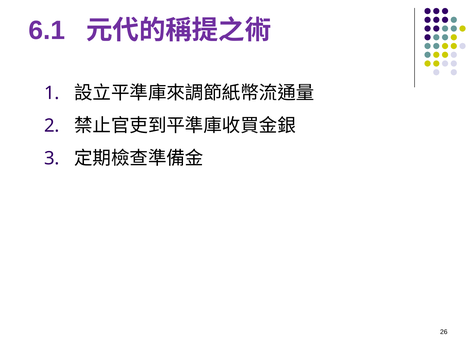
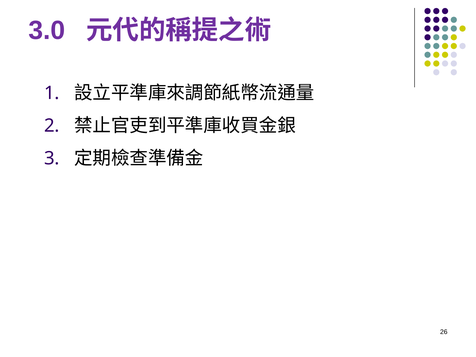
6.1: 6.1 -> 3.0
